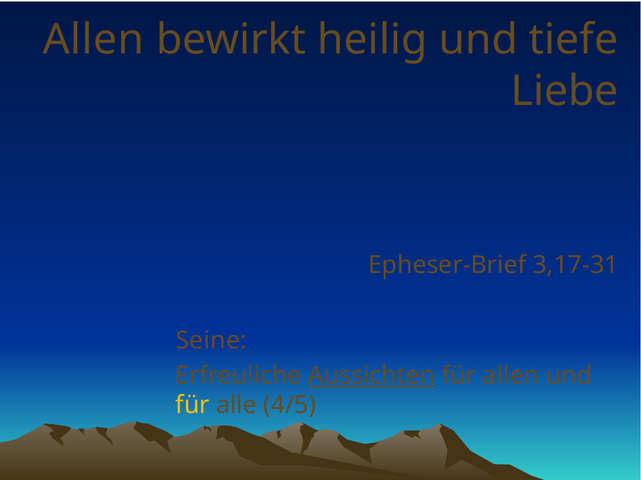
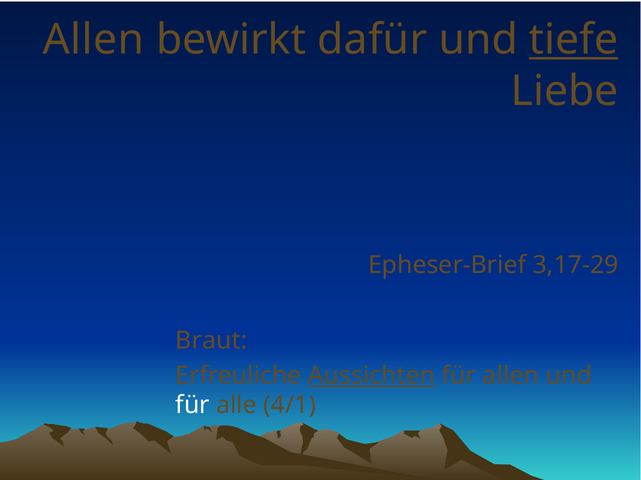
heilig: heilig -> dafür
tiefe underline: none -> present
3,17-31: 3,17-31 -> 3,17-29
Seine: Seine -> Braut
für at (193, 406) colour: yellow -> white
4/5: 4/5 -> 4/1
